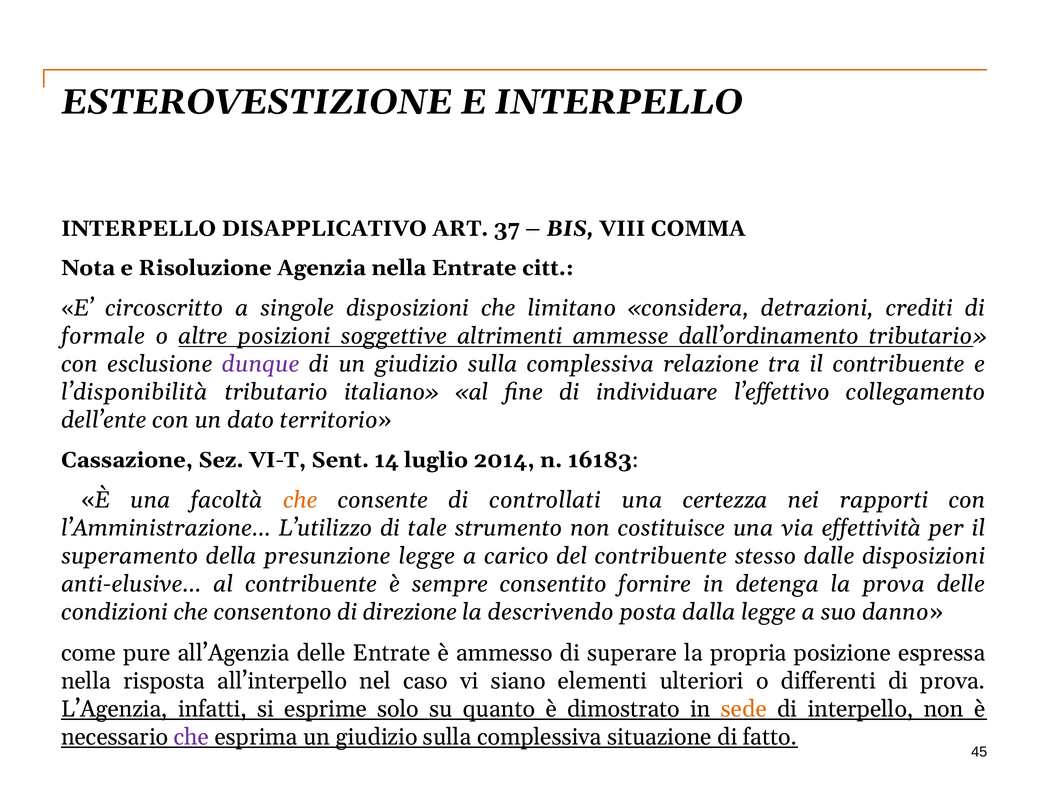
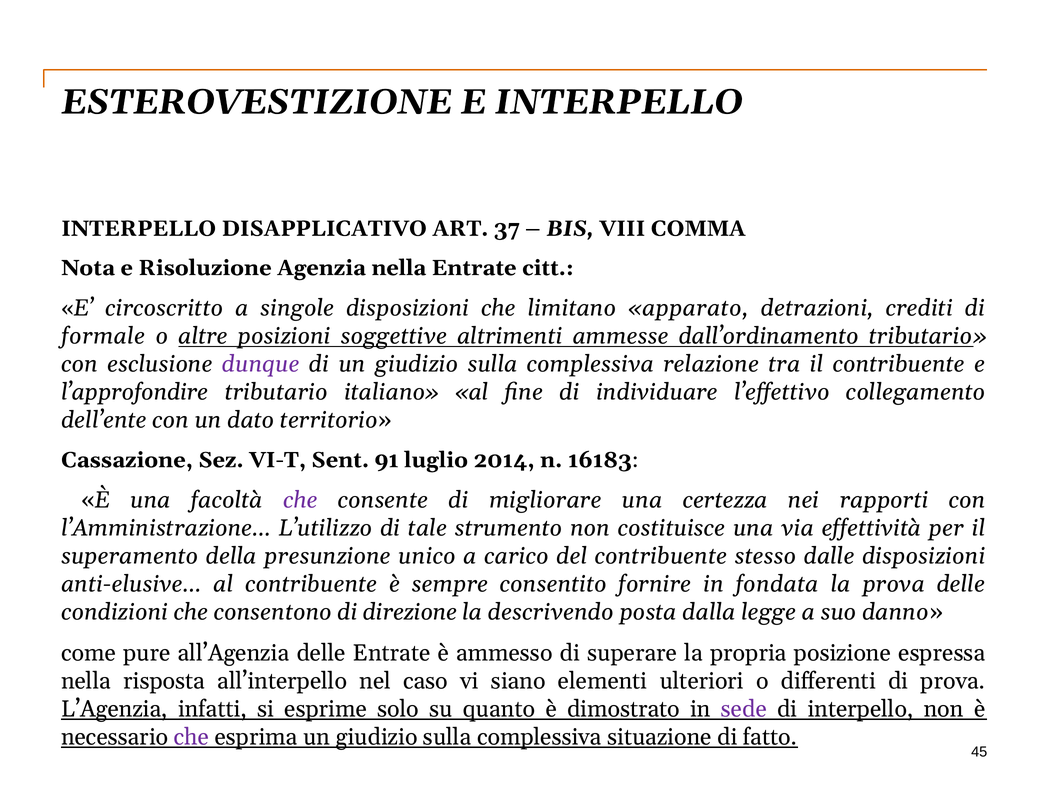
considera: considera -> apparato
l’disponibilità: l’disponibilità -> l’approfondire
14: 14 -> 91
che at (300, 500) colour: orange -> purple
controllati: controllati -> migliorare
presunzione legge: legge -> unico
detenga: detenga -> fondata
sede colour: orange -> purple
